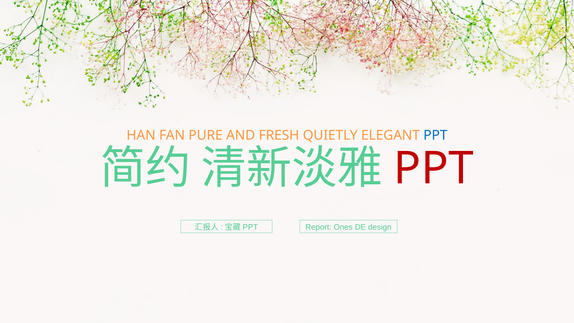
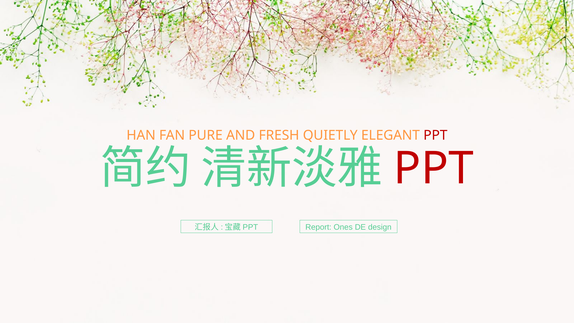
PPT at (435, 135) colour: blue -> red
